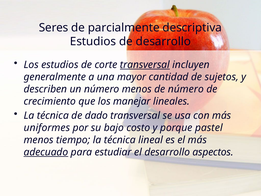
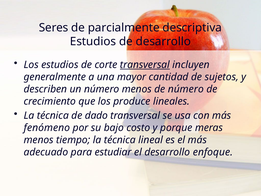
manejar: manejar -> produce
uniformes: uniformes -> fenómeno
pastel: pastel -> meras
adecuado underline: present -> none
aspectos: aspectos -> enfoque
